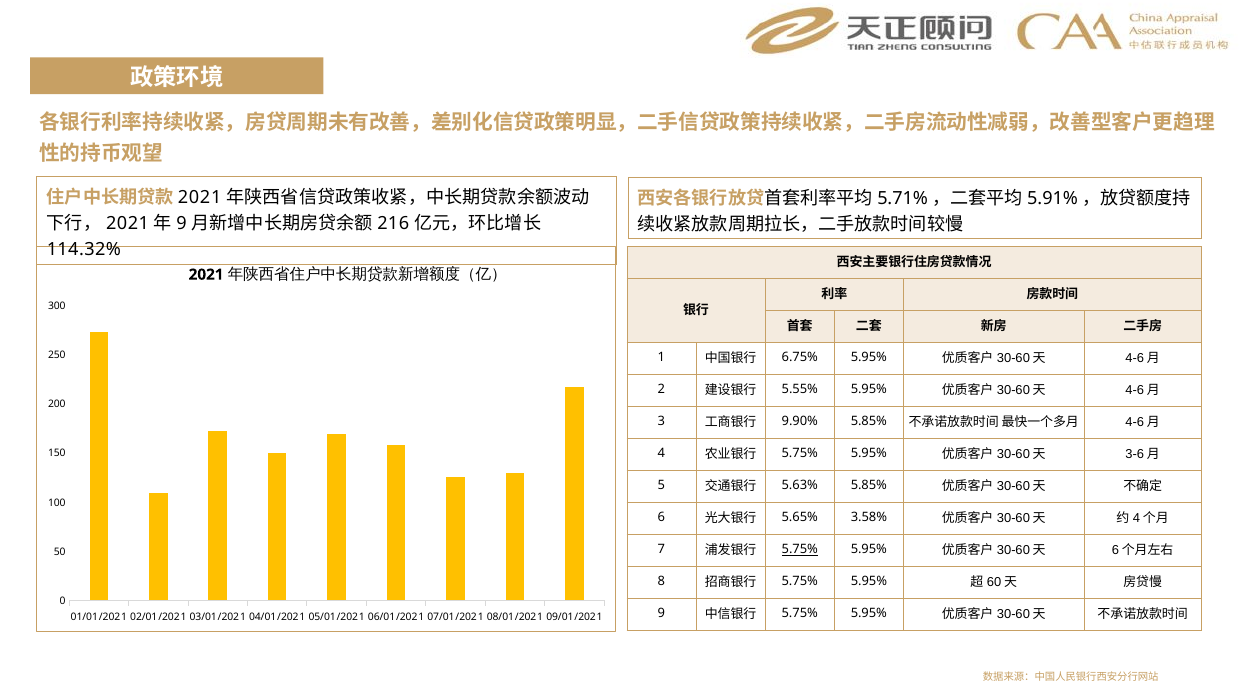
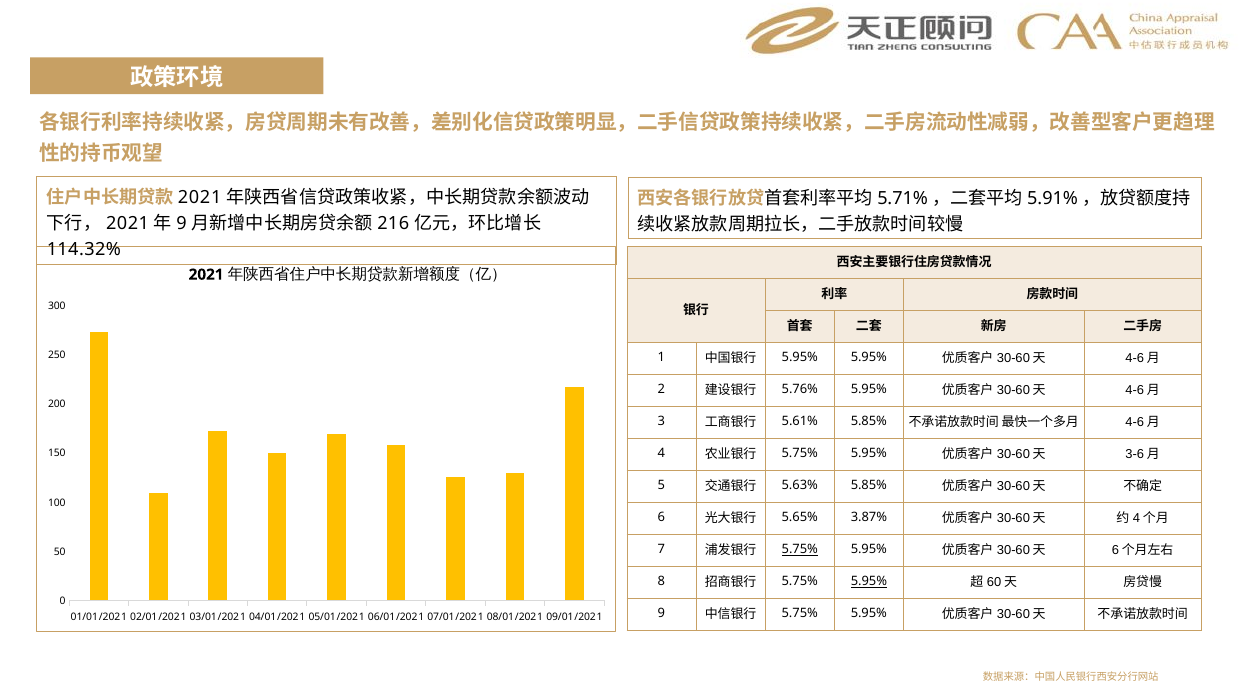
6.75% at (800, 358): 6.75% -> 5.95%
5.55%: 5.55% -> 5.76%
9.90%: 9.90% -> 5.61%
3.58%: 3.58% -> 3.87%
5.95% at (869, 582) underline: none -> present
